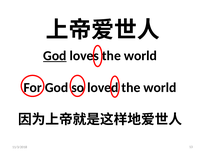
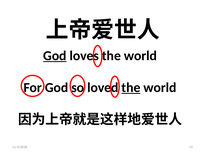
the at (131, 87) underline: none -> present
